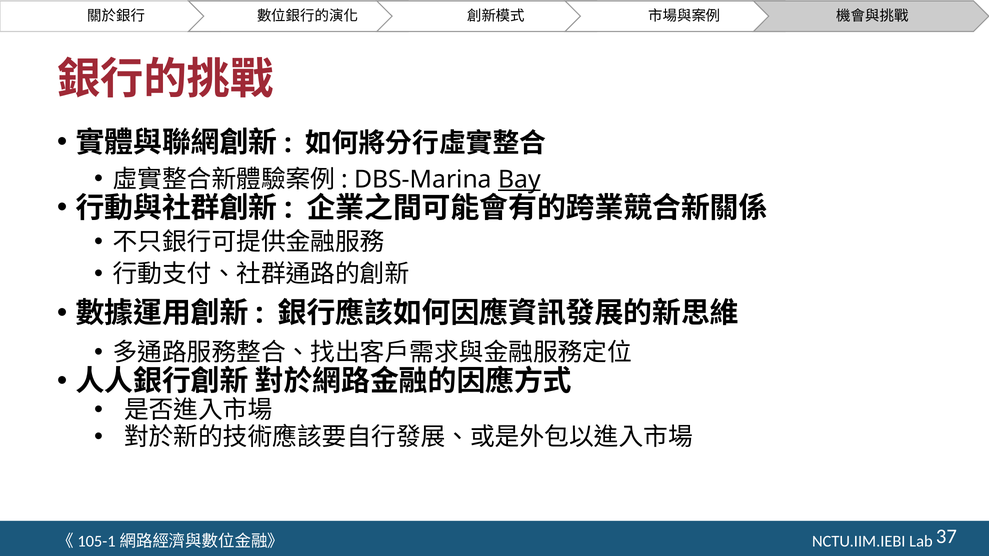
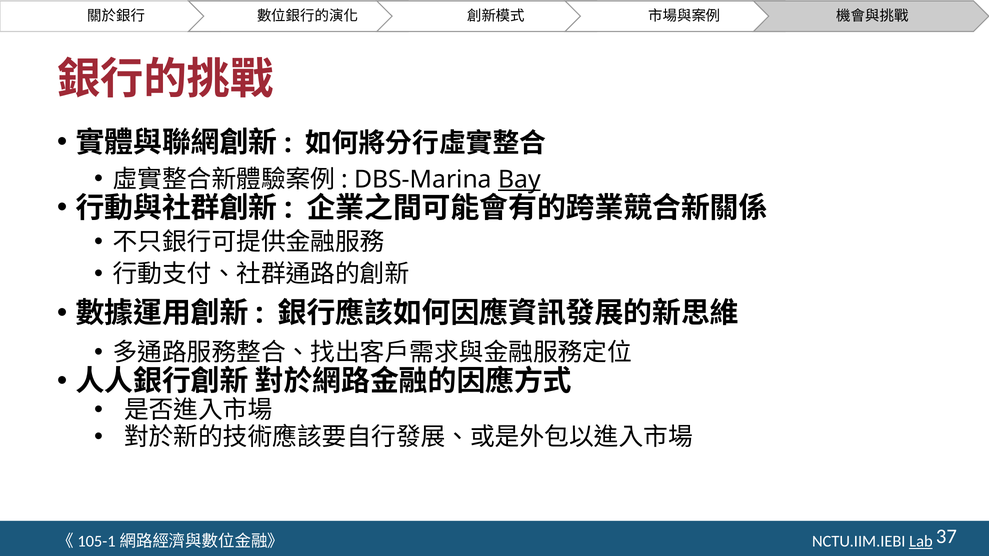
Lab underline: none -> present
